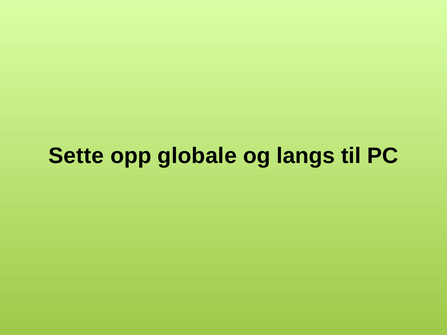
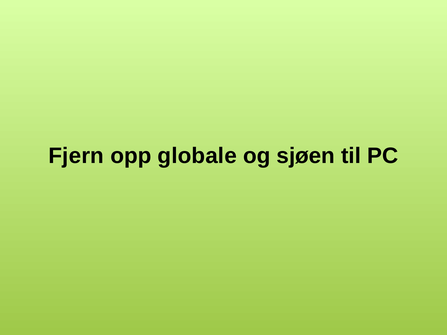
Sette: Sette -> Fjern
langs: langs -> sjøen
